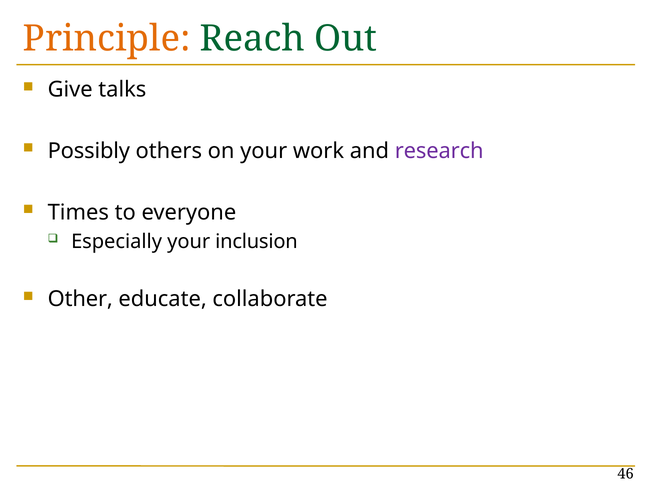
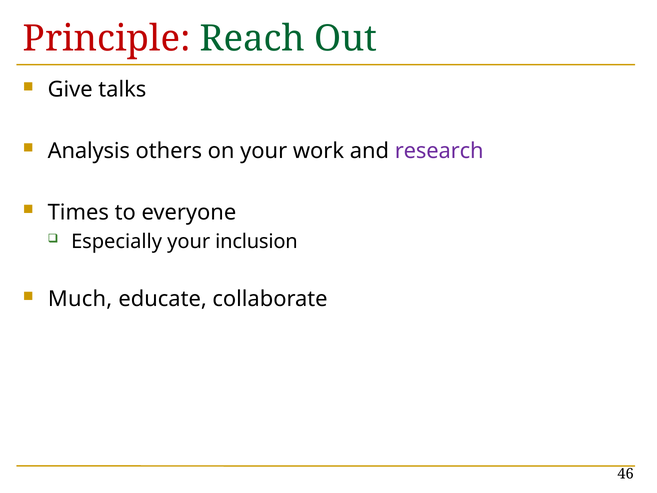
Principle colour: orange -> red
Possibly: Possibly -> Analysis
Other: Other -> Much
